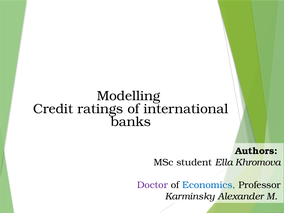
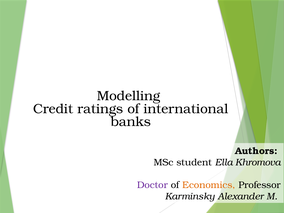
Economics colour: blue -> orange
